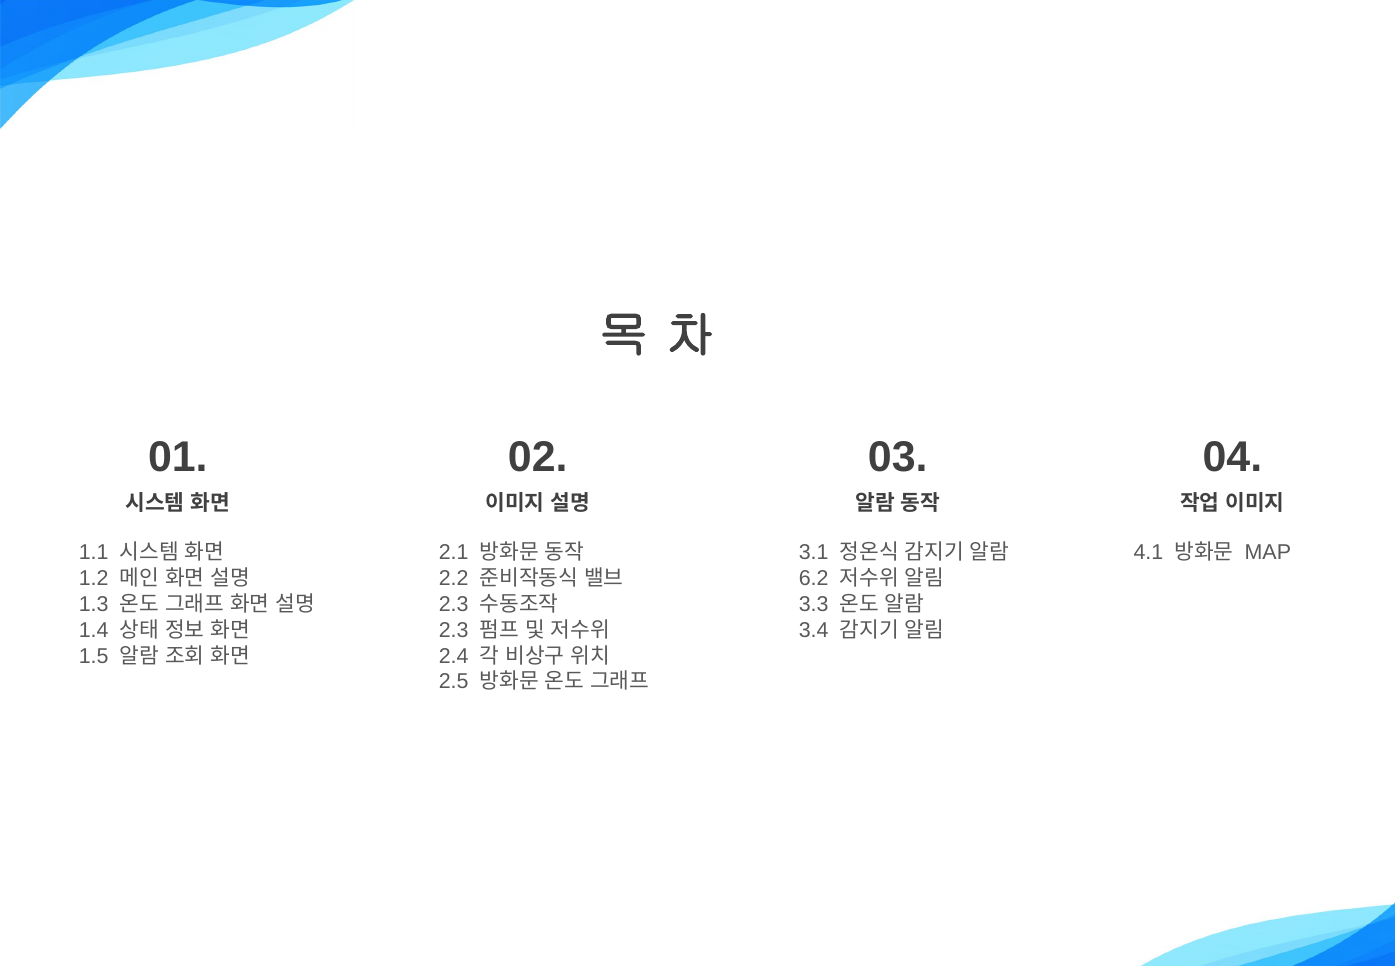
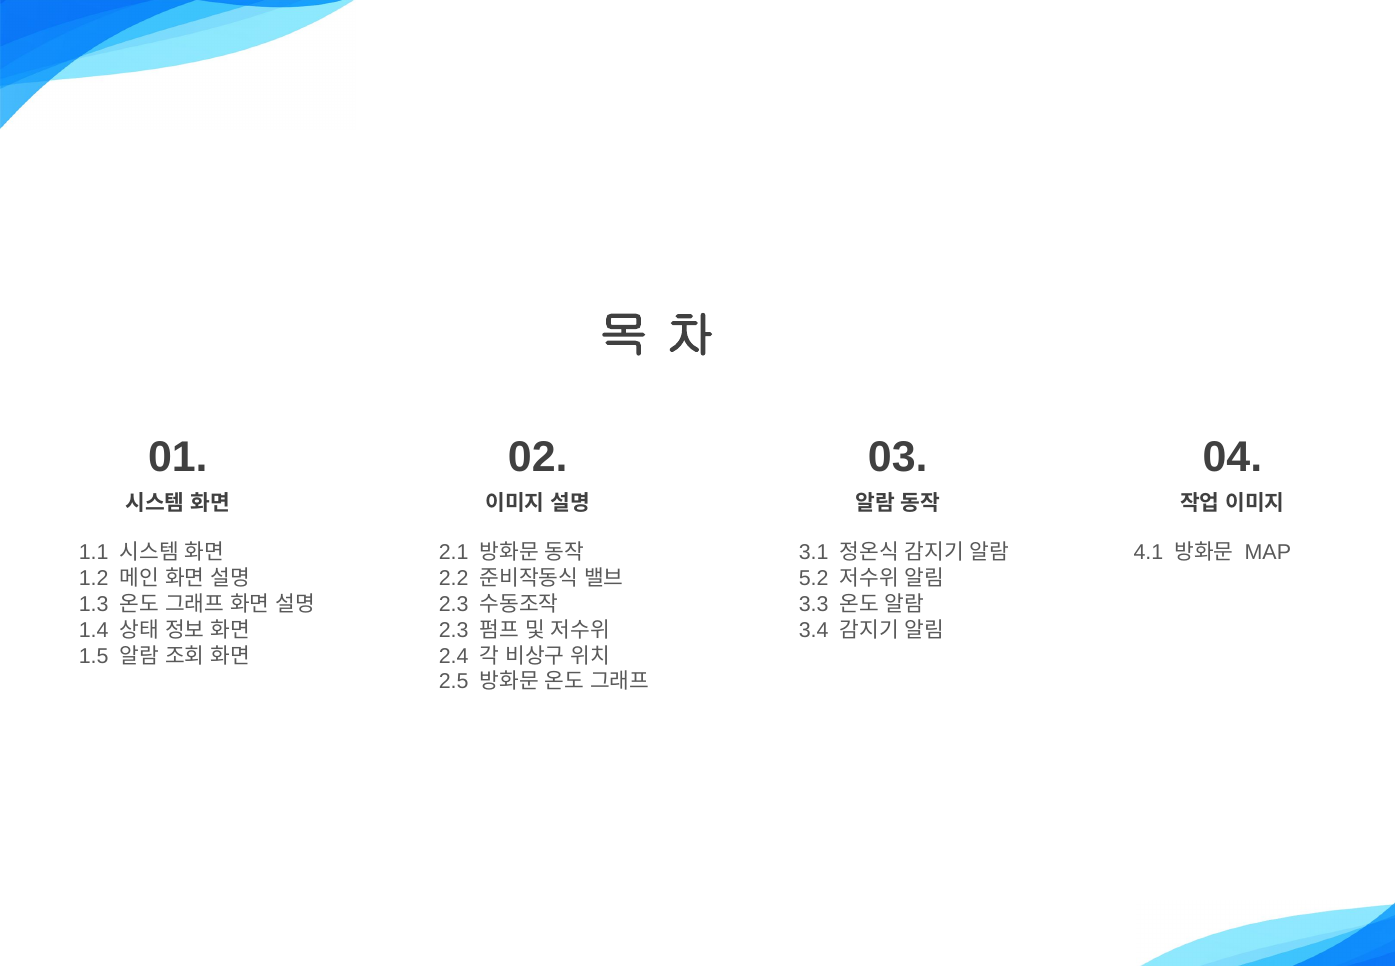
6.2: 6.2 -> 5.2
